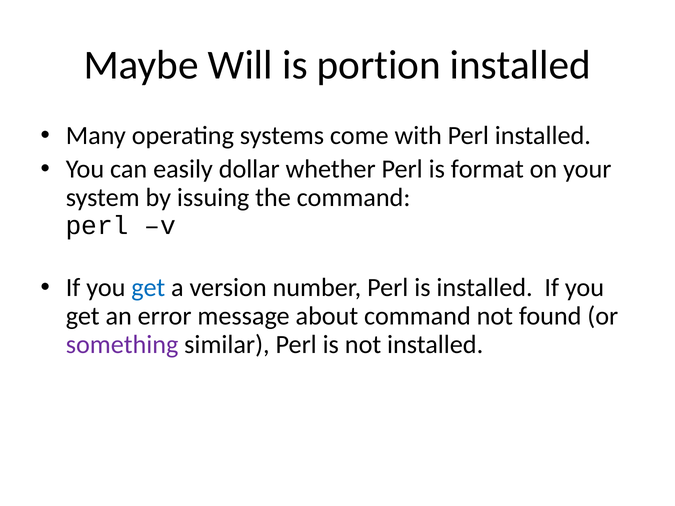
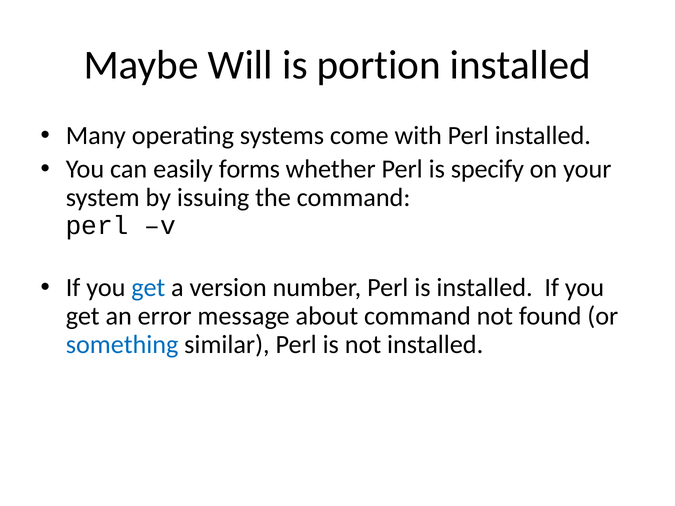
dollar: dollar -> forms
format: format -> specify
something colour: purple -> blue
